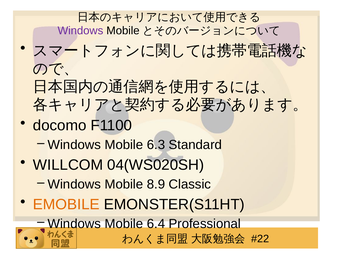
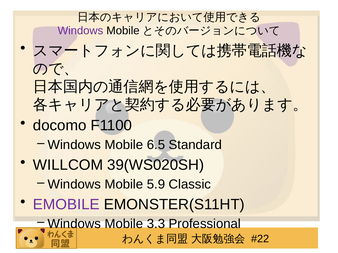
6.3: 6.3 -> 6.5
04(WS020SH: 04(WS020SH -> 39(WS020SH
8.9: 8.9 -> 5.9
EMOBILE colour: orange -> purple
6.4: 6.4 -> 3.3
